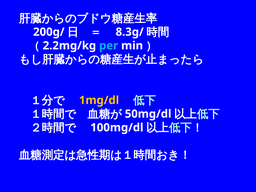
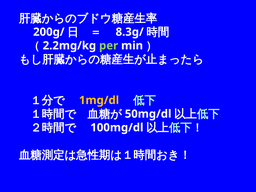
per colour: light blue -> light green
